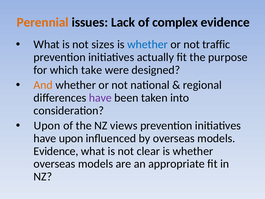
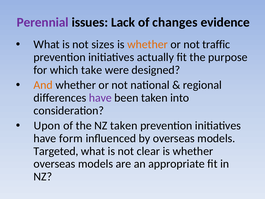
Perennial colour: orange -> purple
complex: complex -> changes
whether at (148, 44) colour: blue -> orange
NZ views: views -> taken
have upon: upon -> form
Evidence at (56, 151): Evidence -> Targeted
